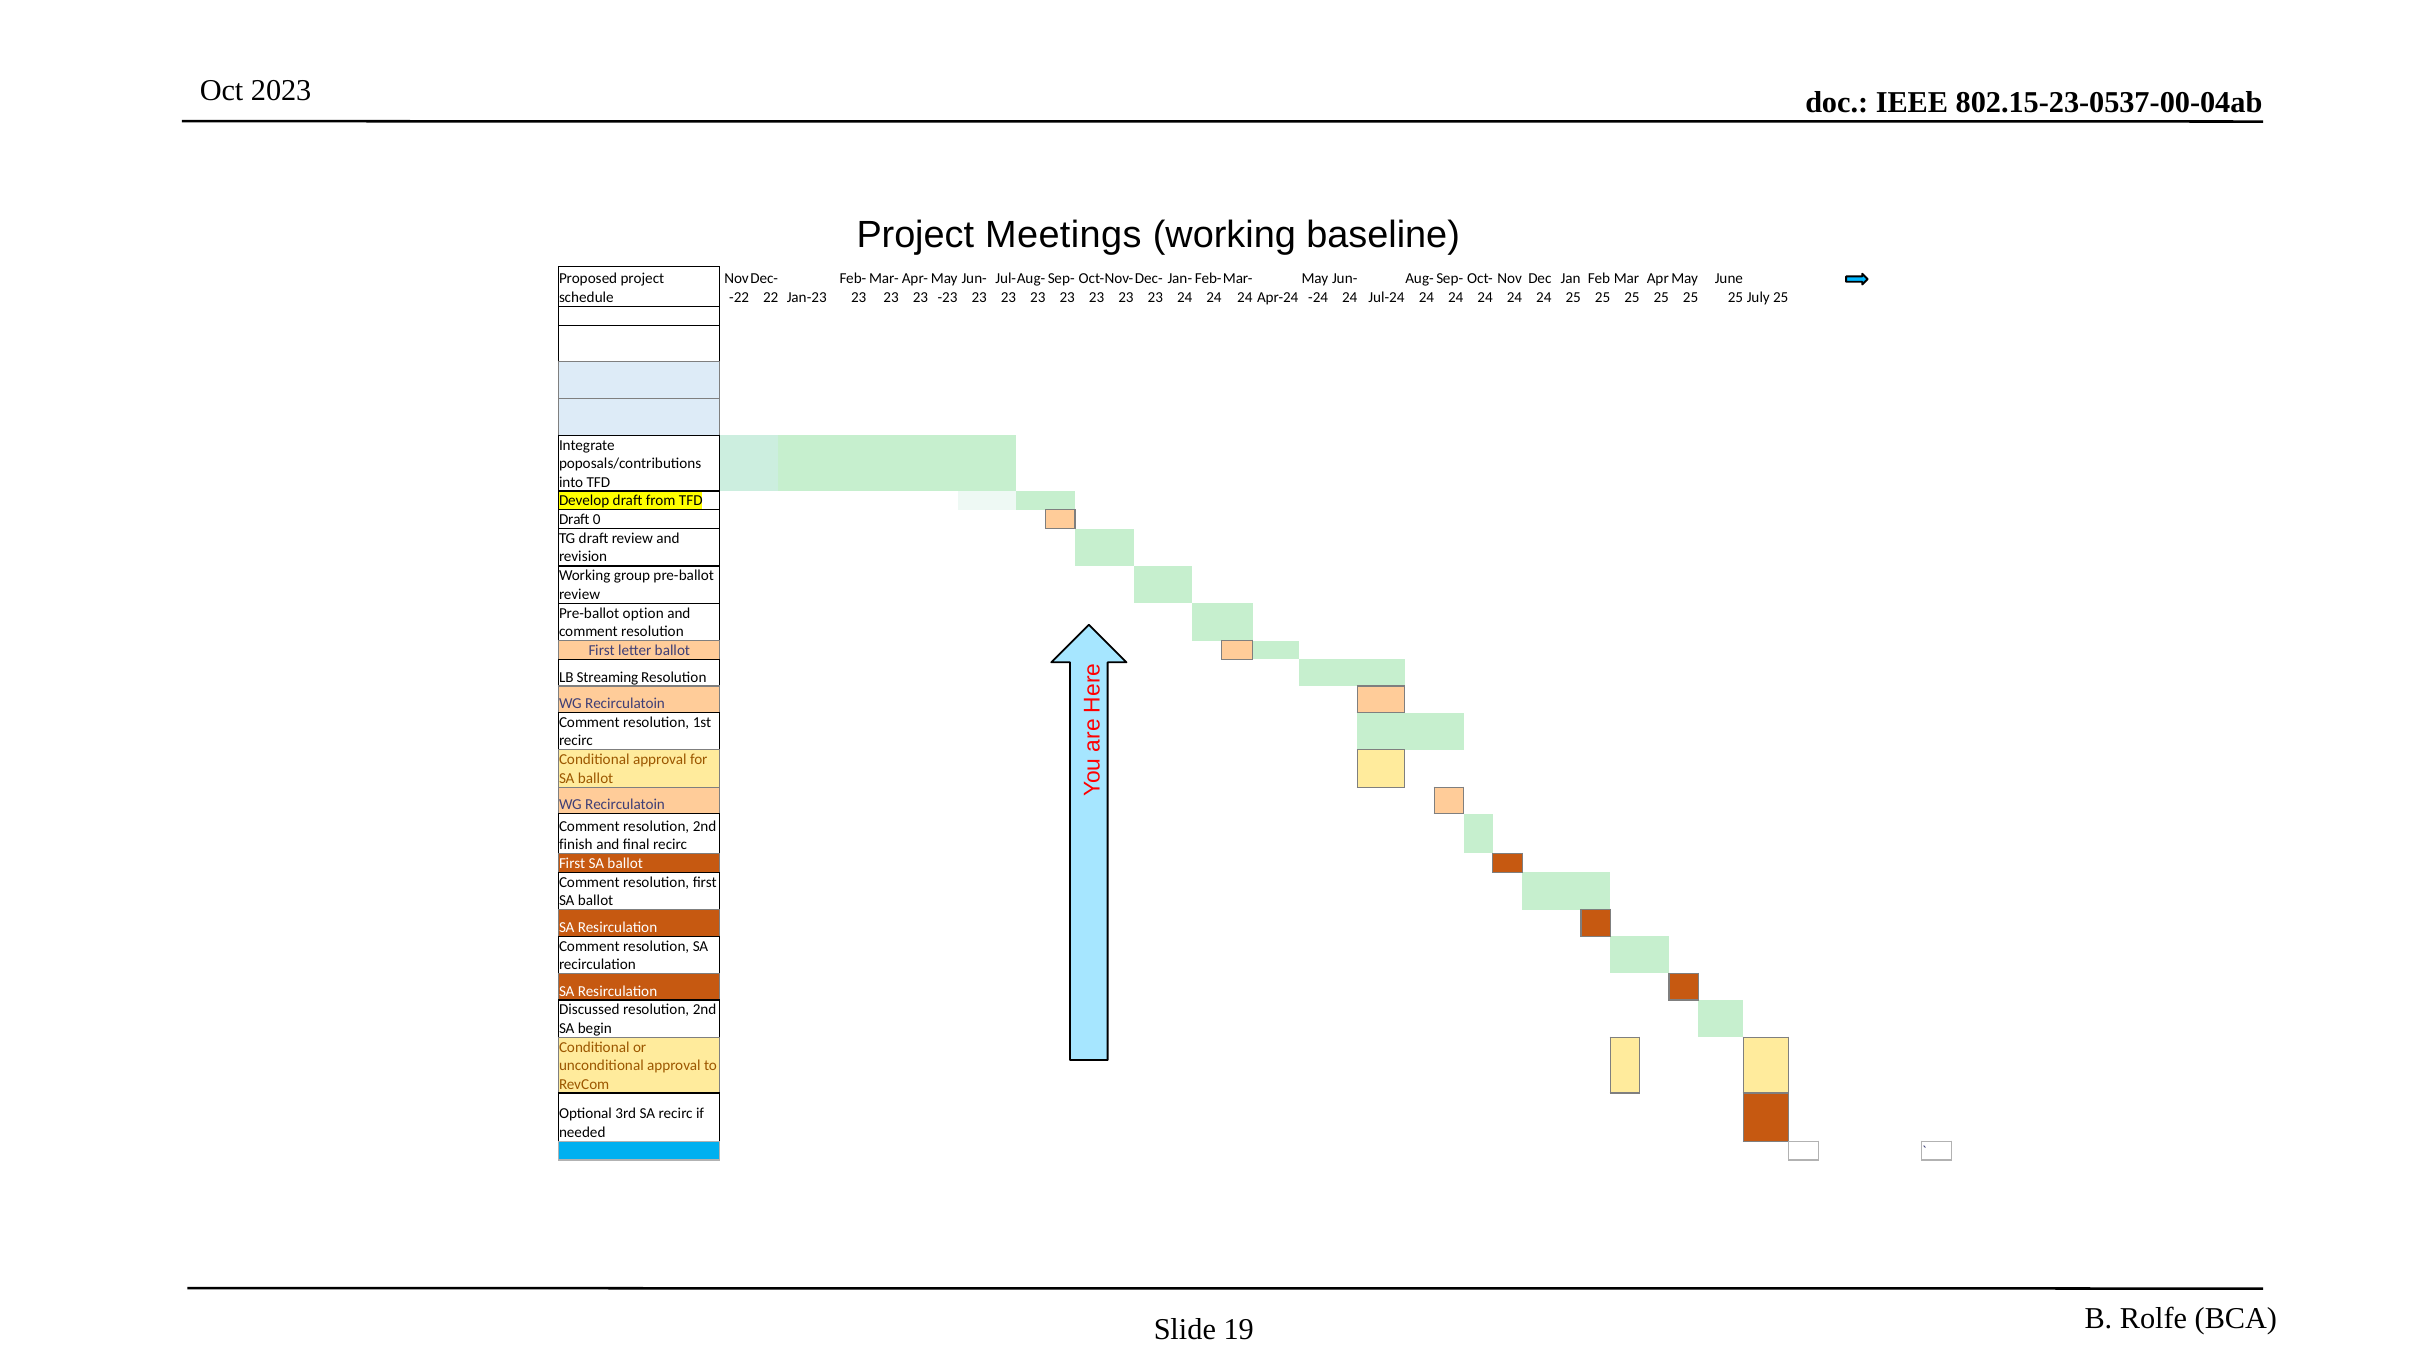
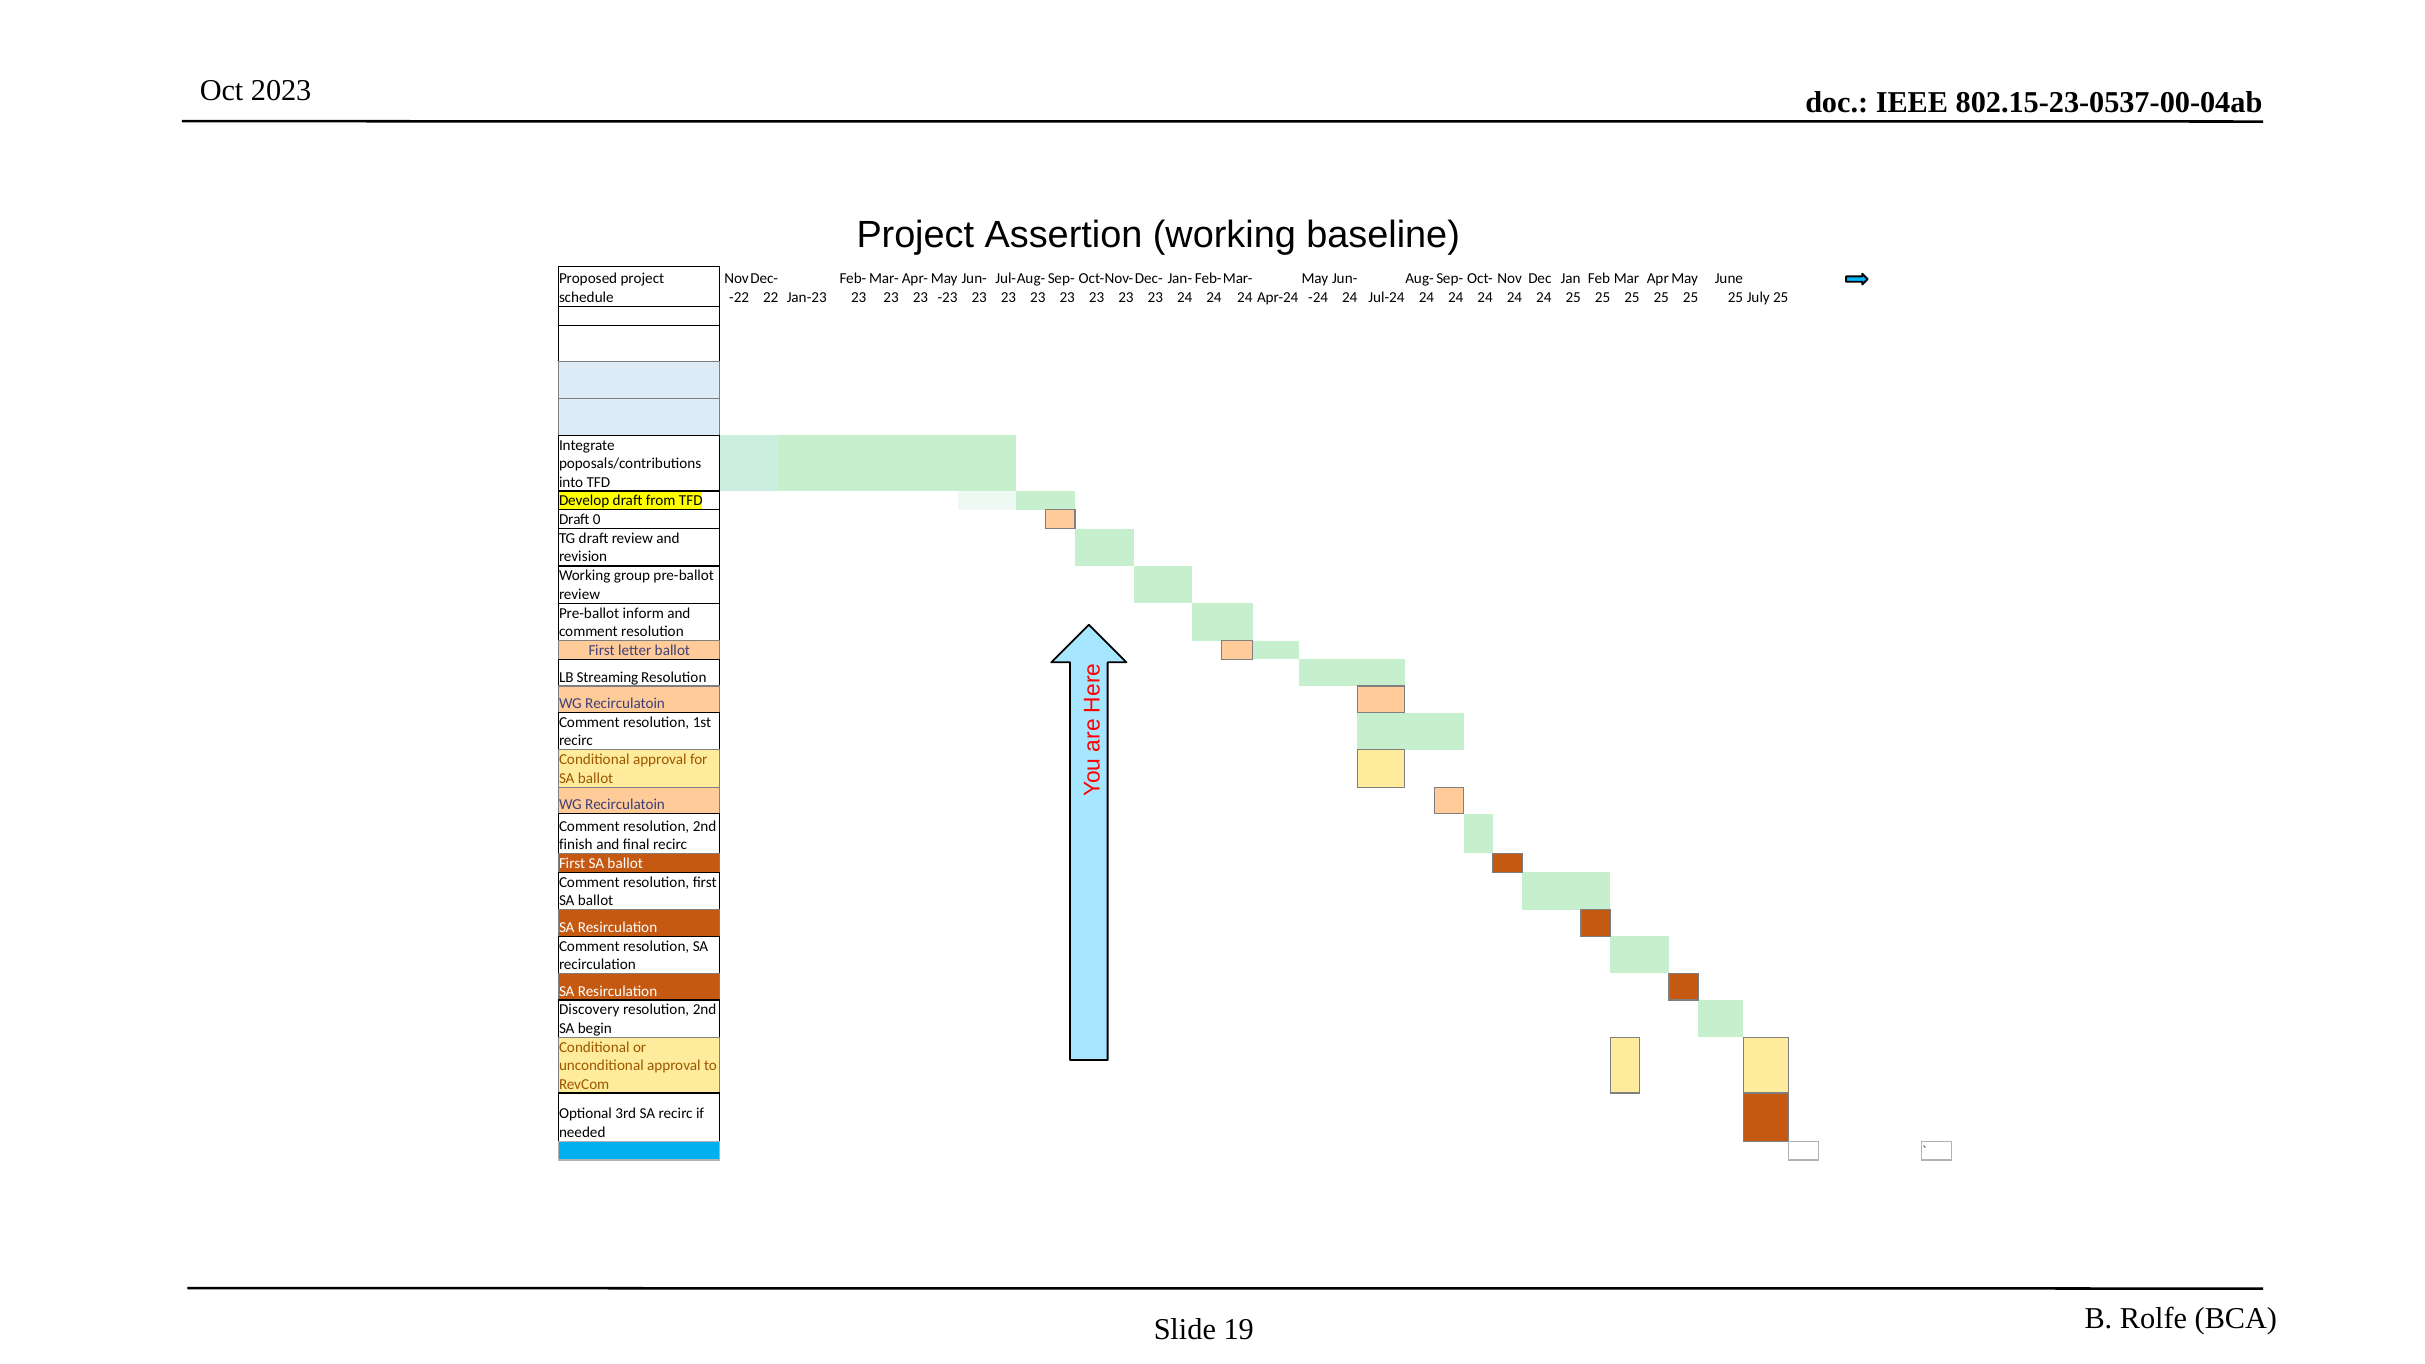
Meetings: Meetings -> Assertion
option: option -> inform
Discussed: Discussed -> Discovery
